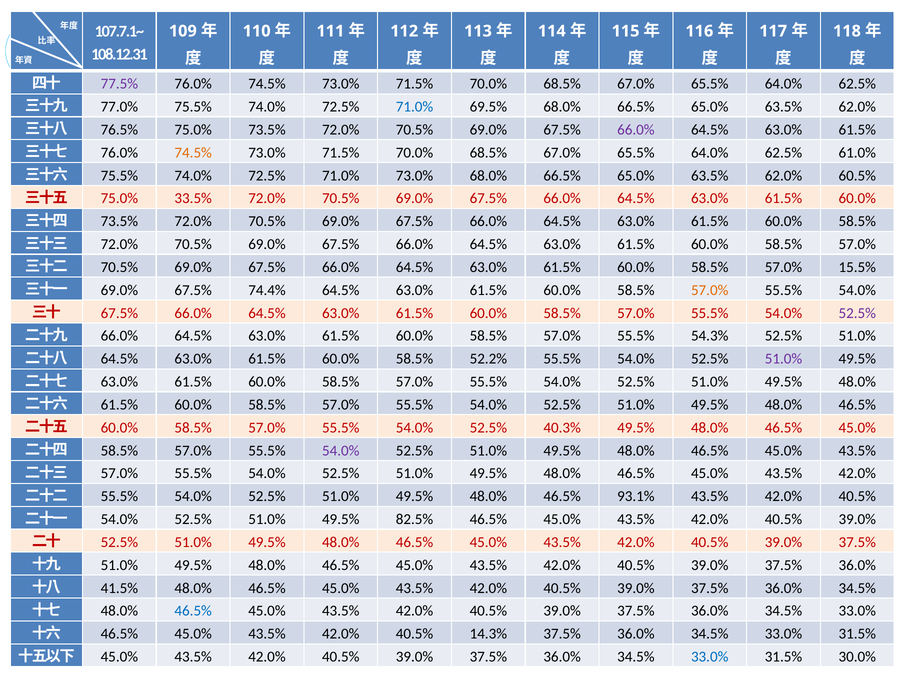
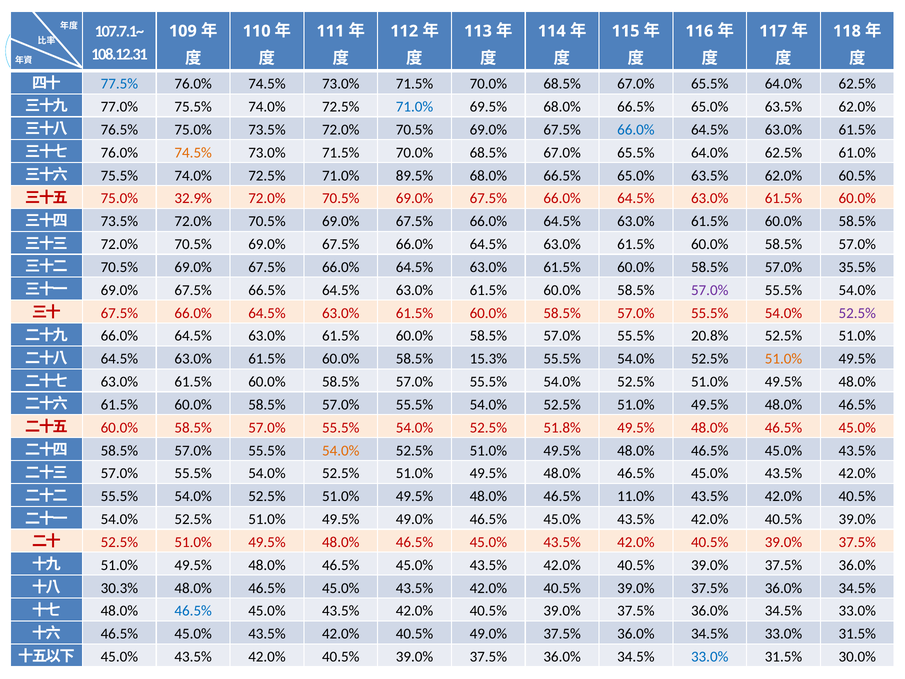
77.5% colour: purple -> blue
66.0% at (636, 130) colour: purple -> blue
71.0% 73.0%: 73.0% -> 89.5%
33.5%: 33.5% -> 32.9%
15.5%: 15.5% -> 35.5%
67.5% 74.4%: 74.4% -> 66.5%
57.0% at (710, 290) colour: orange -> purple
54.3%: 54.3% -> 20.8%
52.2%: 52.2% -> 15.3%
51.0% at (783, 359) colour: purple -> orange
40.3%: 40.3% -> 51.8%
54.0% at (341, 450) colour: purple -> orange
93.1%: 93.1% -> 11.0%
49.5% 82.5%: 82.5% -> 49.0%
41.5%: 41.5% -> 30.3%
40.5% 14.3%: 14.3% -> 49.0%
